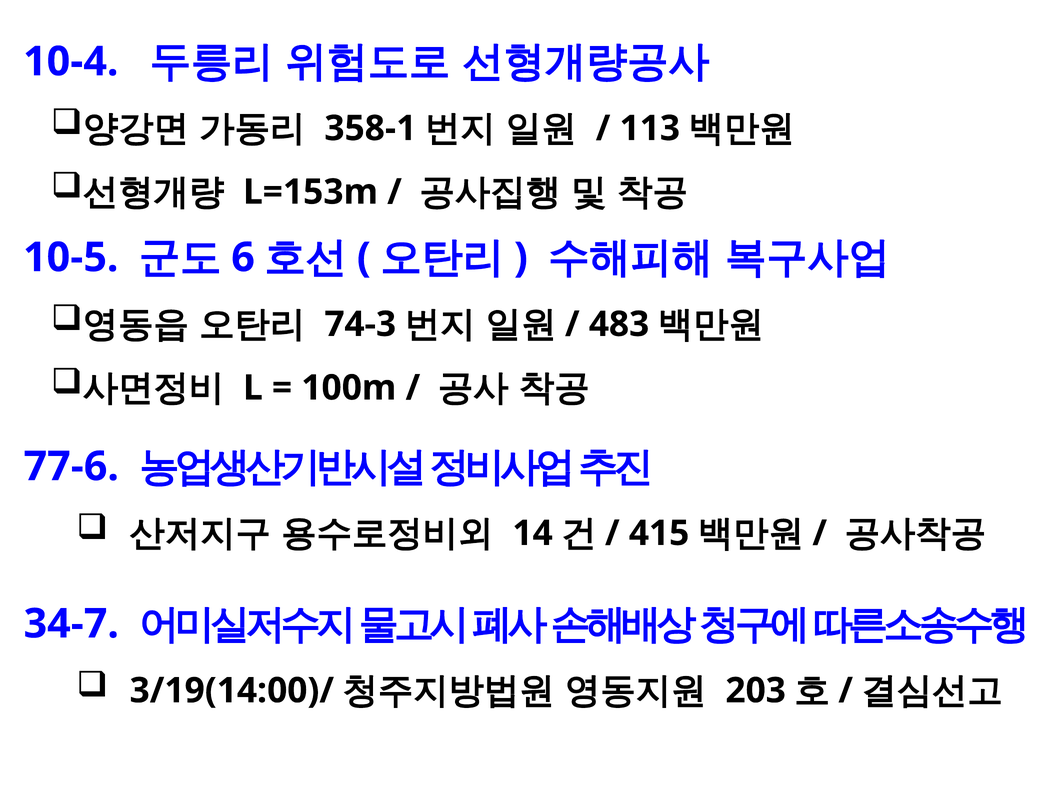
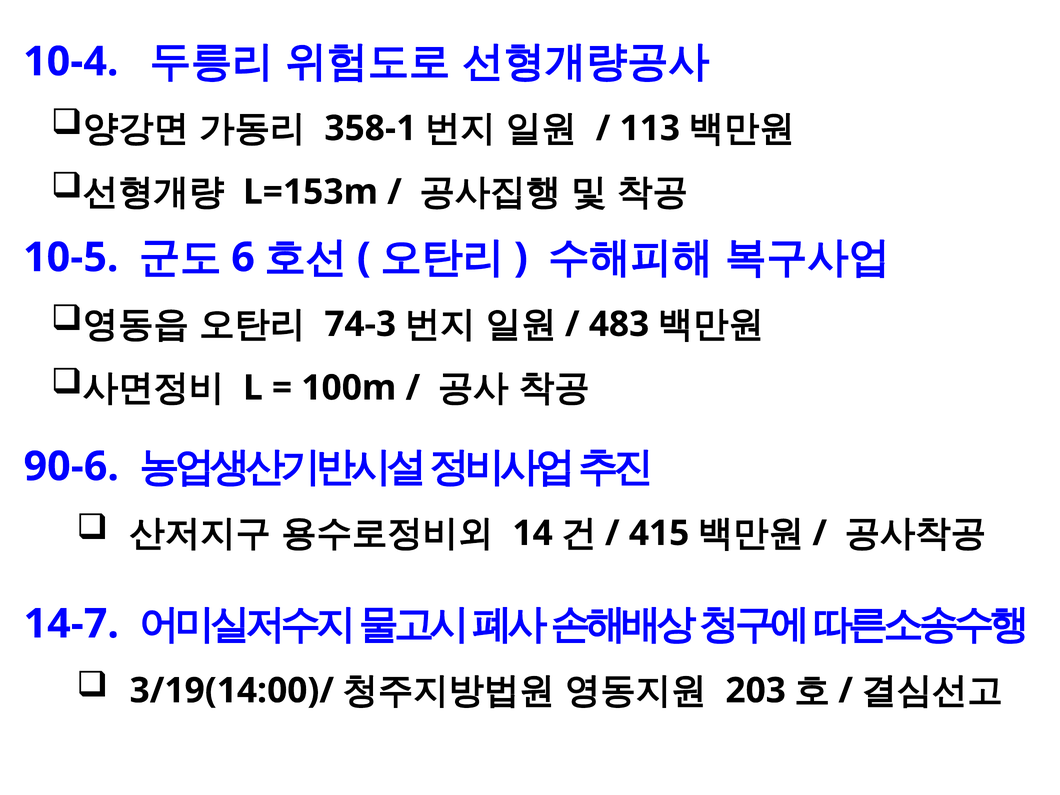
77-6: 77-6 -> 90-6
34-7: 34-7 -> 14-7
